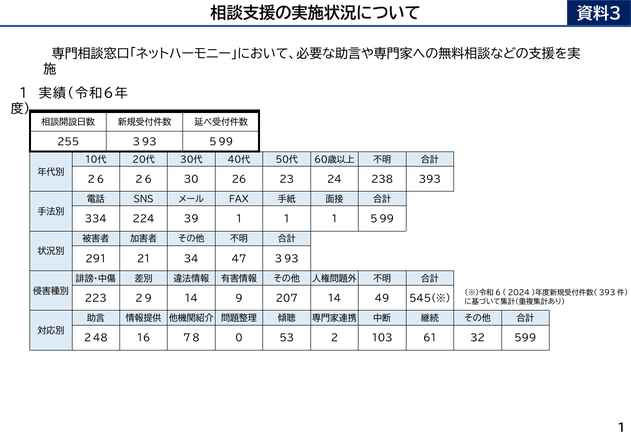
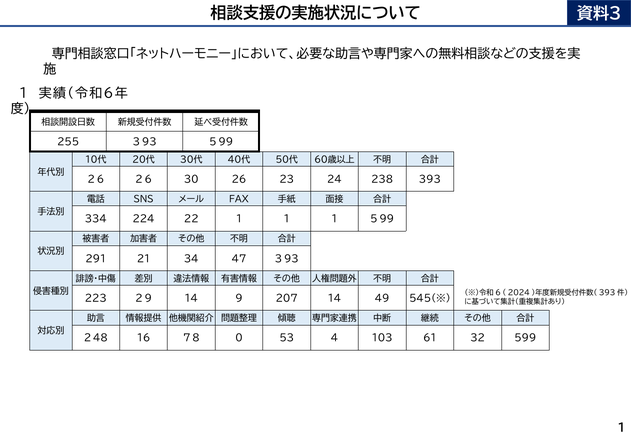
39: 39 -> 22
2: 2 -> 4
